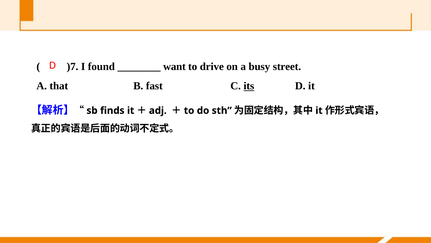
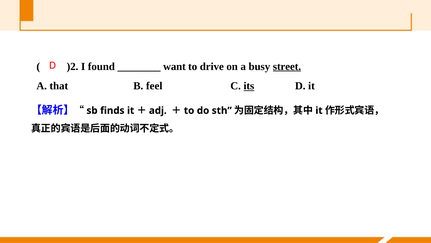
)7: )7 -> )2
street underline: none -> present
fast: fast -> feel
